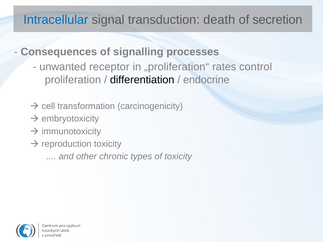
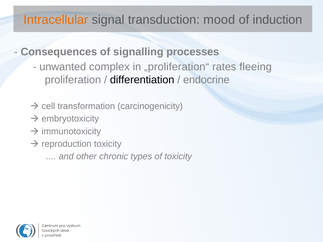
Intracellular colour: blue -> orange
death: death -> mood
secretion: secretion -> induction
receptor: receptor -> complex
control: control -> fleeing
